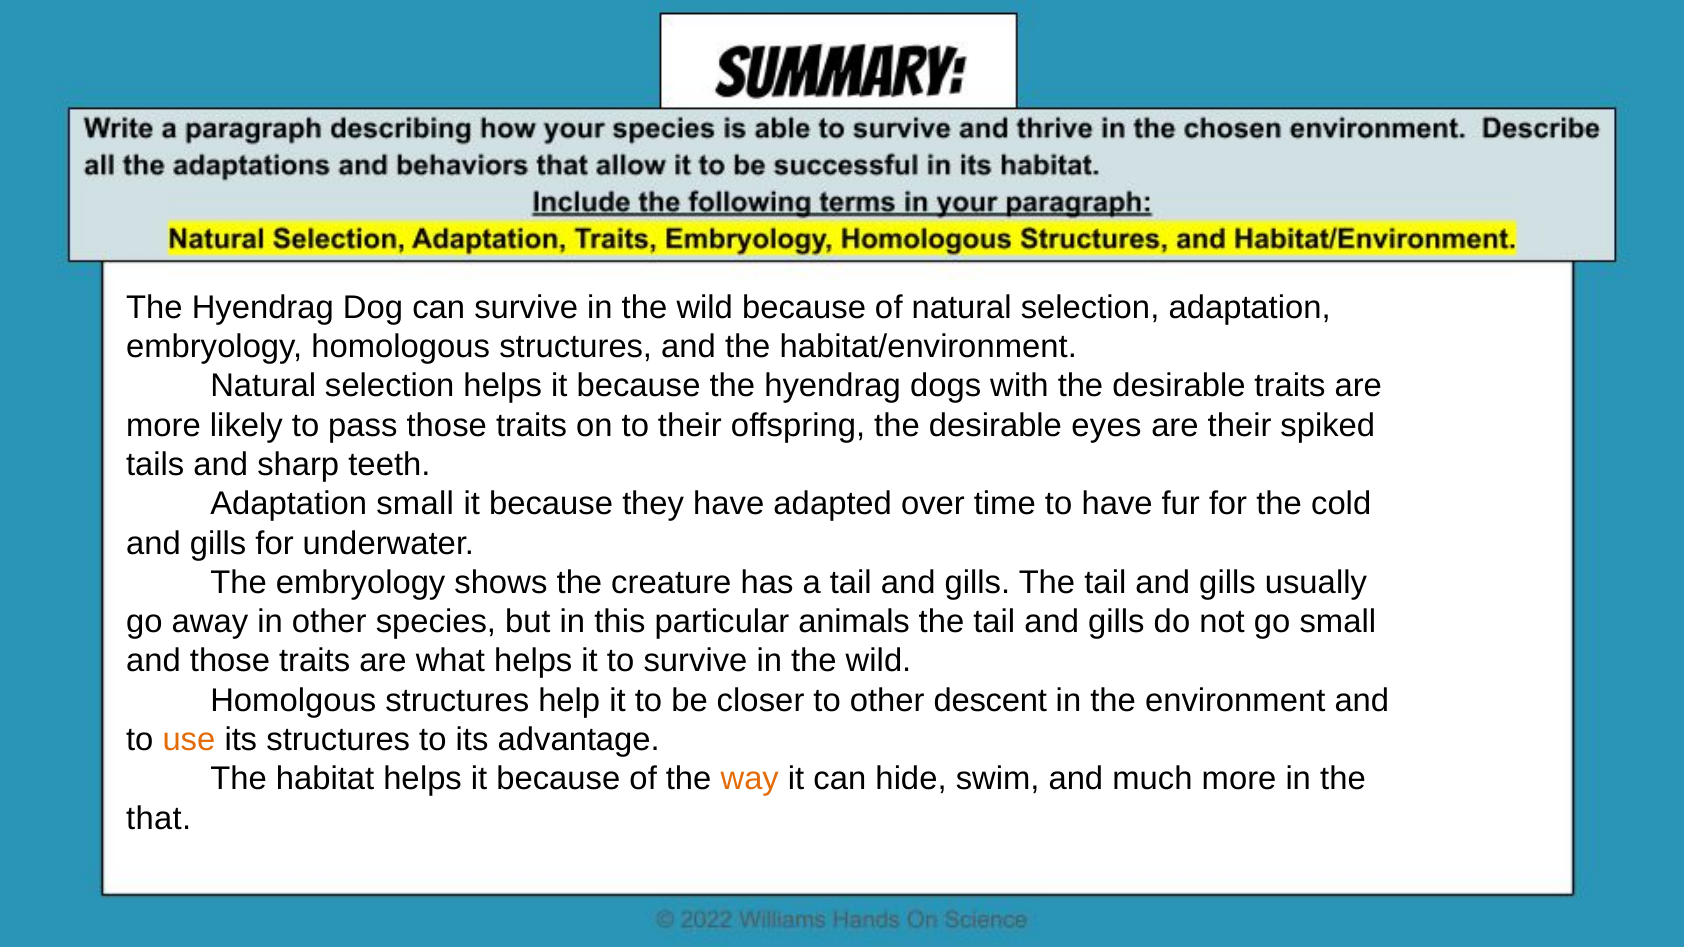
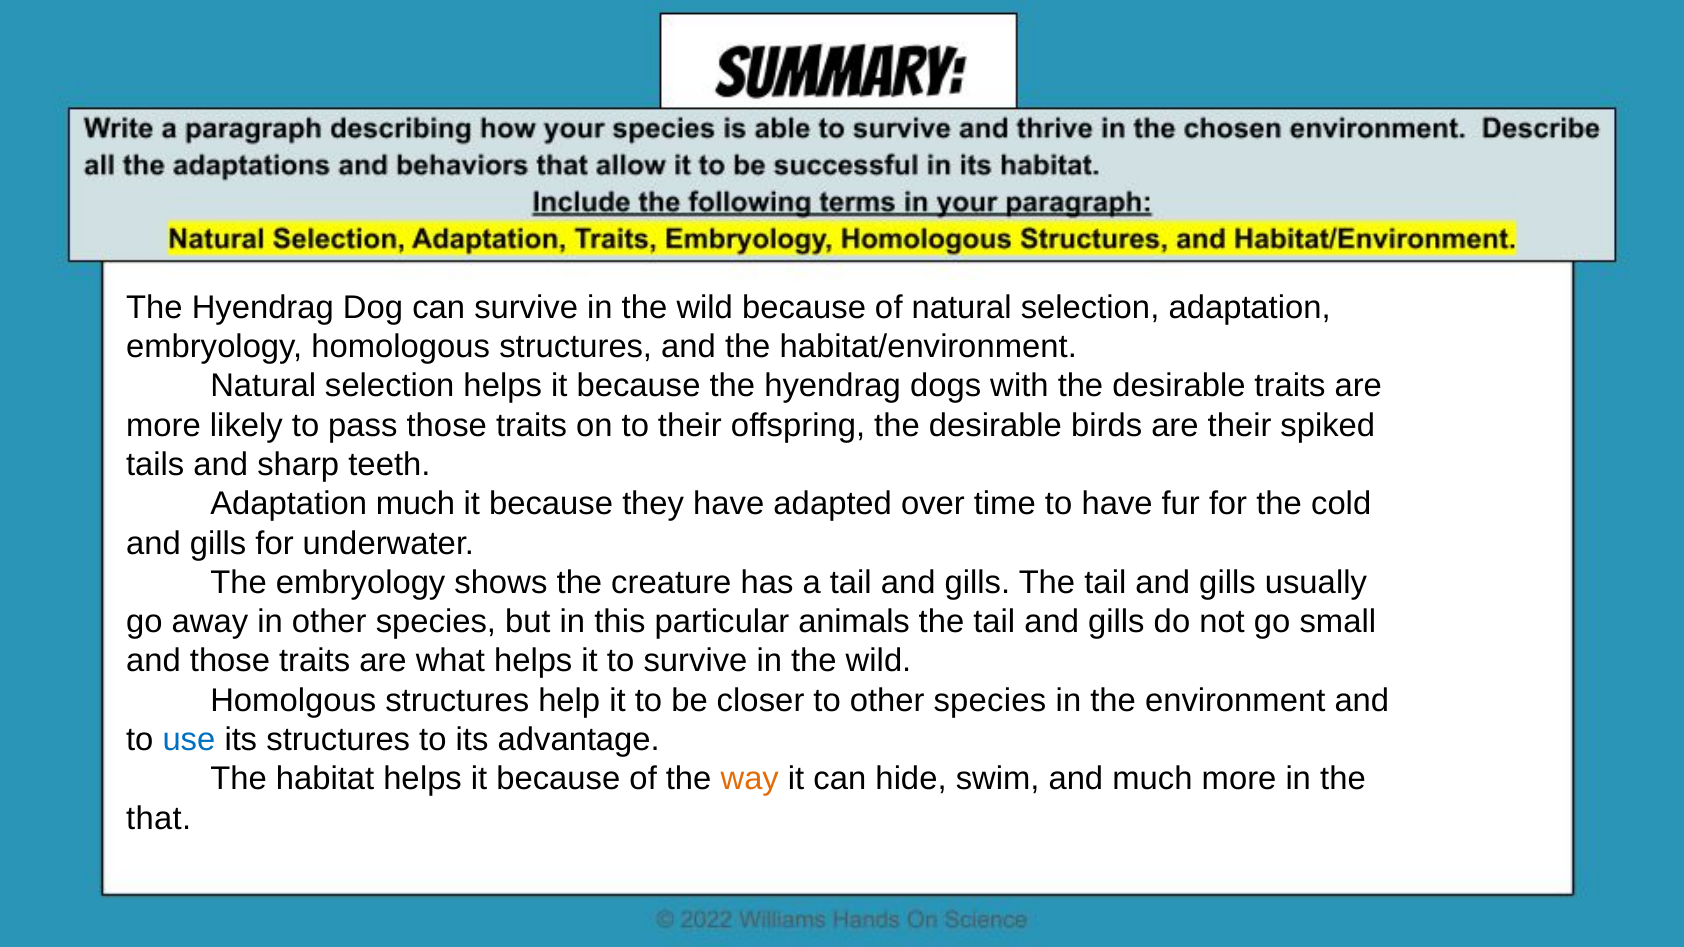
eyes: eyes -> birds
Adaptation small: small -> much
to other descent: descent -> species
use colour: orange -> blue
